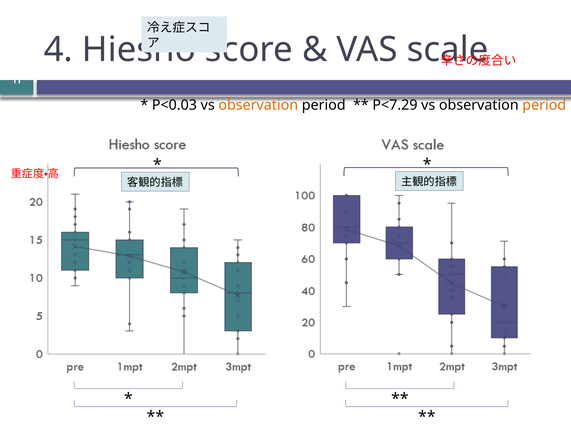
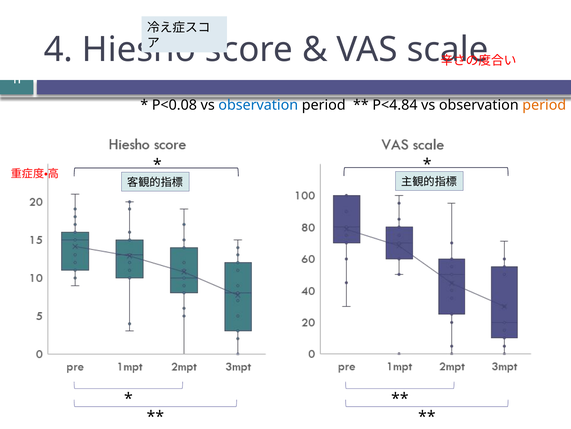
P<0.03: P<0.03 -> P<0.08
observation at (258, 105) colour: orange -> blue
P<7.29: P<7.29 -> P<4.84
